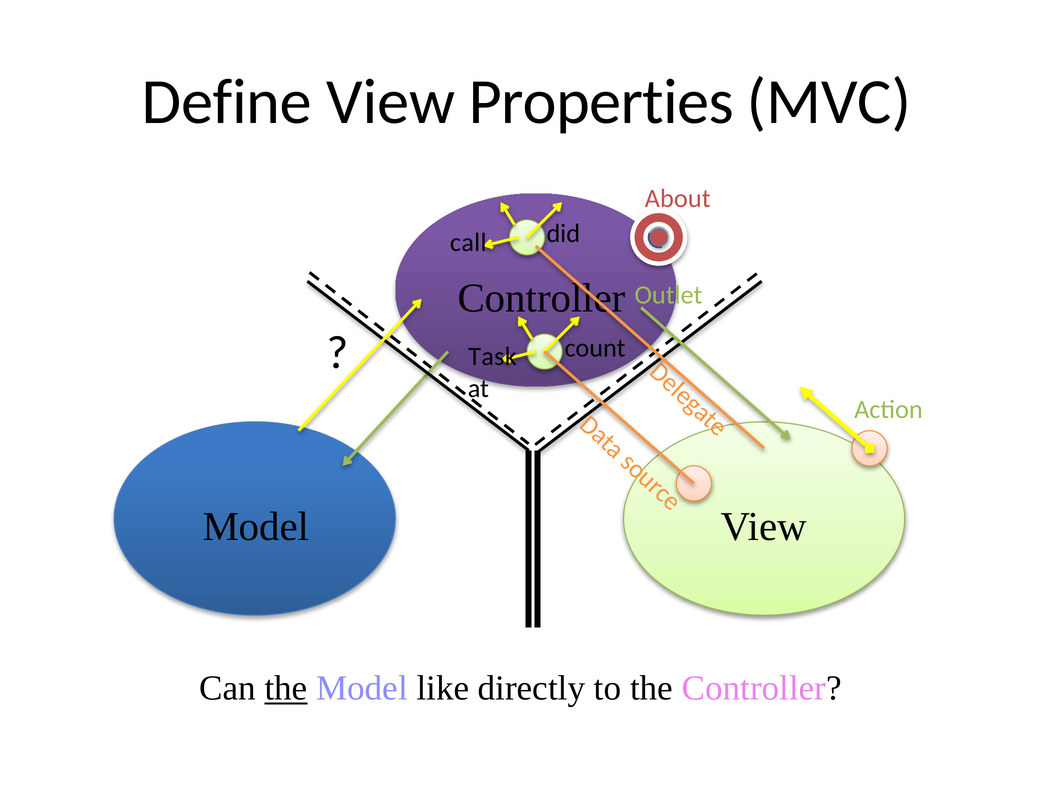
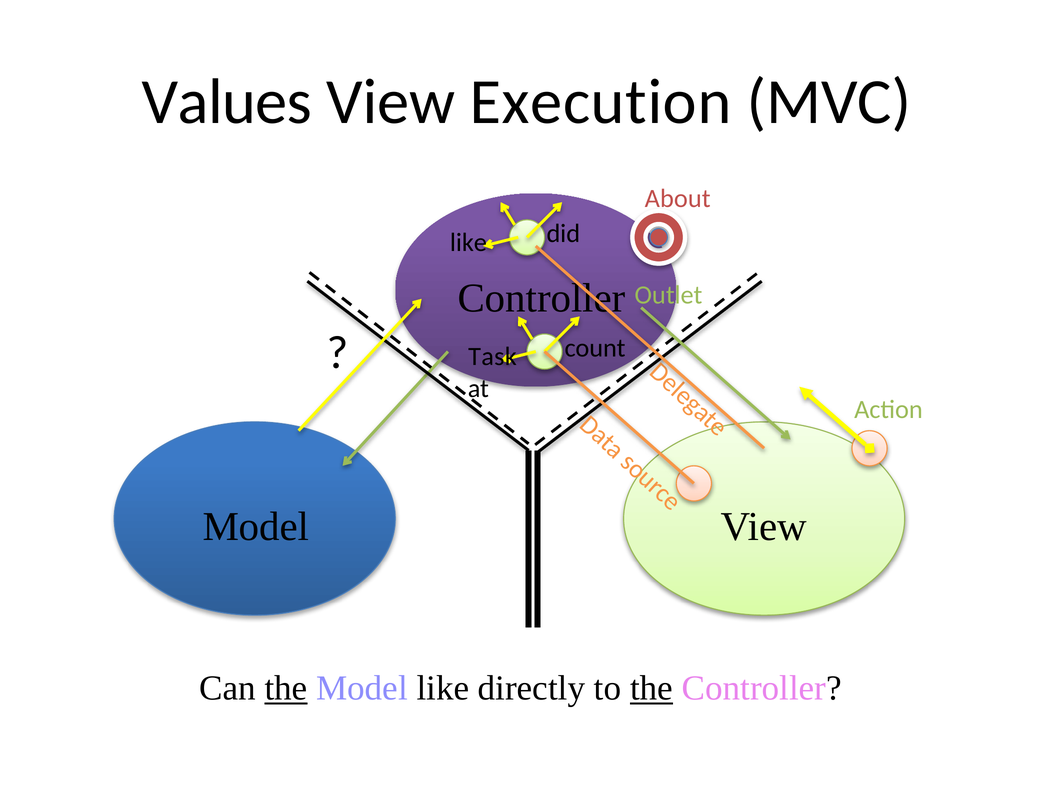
Define: Define -> Values
Properties: Properties -> Execution
call at (468, 242): call -> like
the at (651, 688) underline: none -> present
